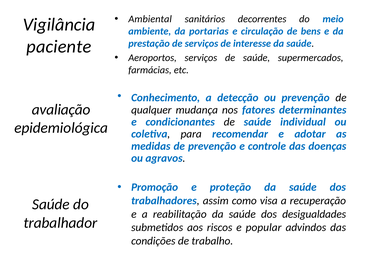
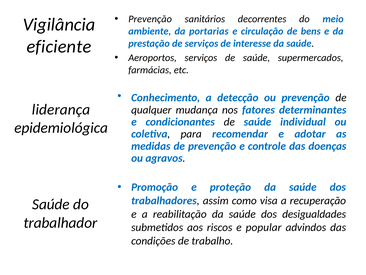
Ambiental at (150, 19): Ambiental -> Prevenção
paciente: paciente -> eficiente
avaliação: avaliação -> liderança
